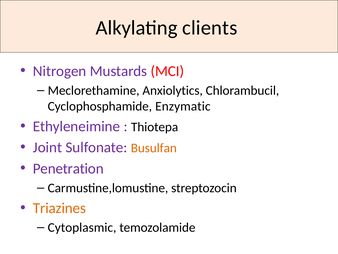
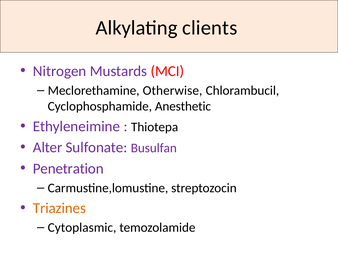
Anxiolytics: Anxiolytics -> Otherwise
Enzymatic: Enzymatic -> Anesthetic
Joint: Joint -> Alter
Busulfan colour: orange -> purple
